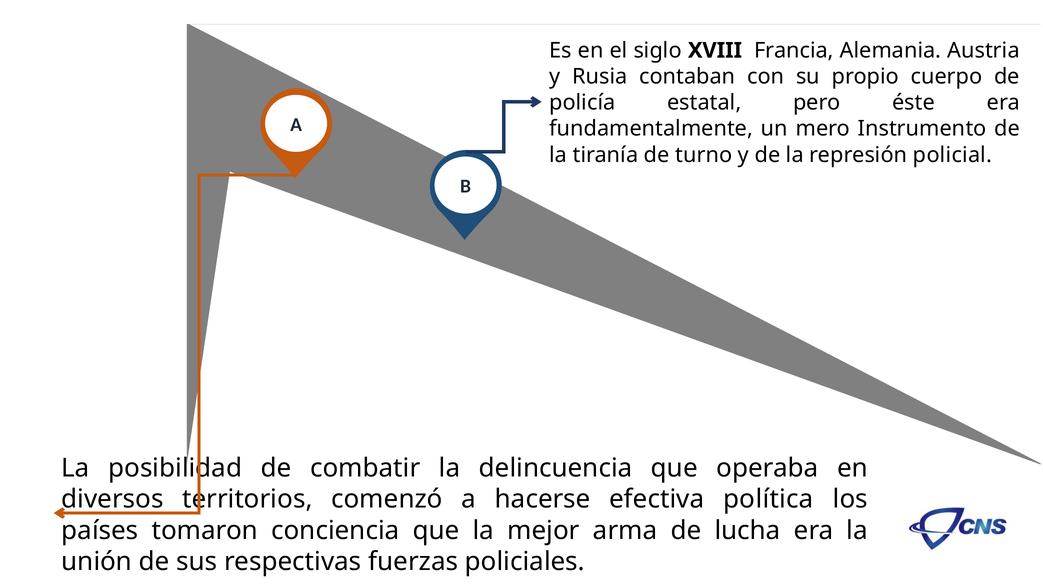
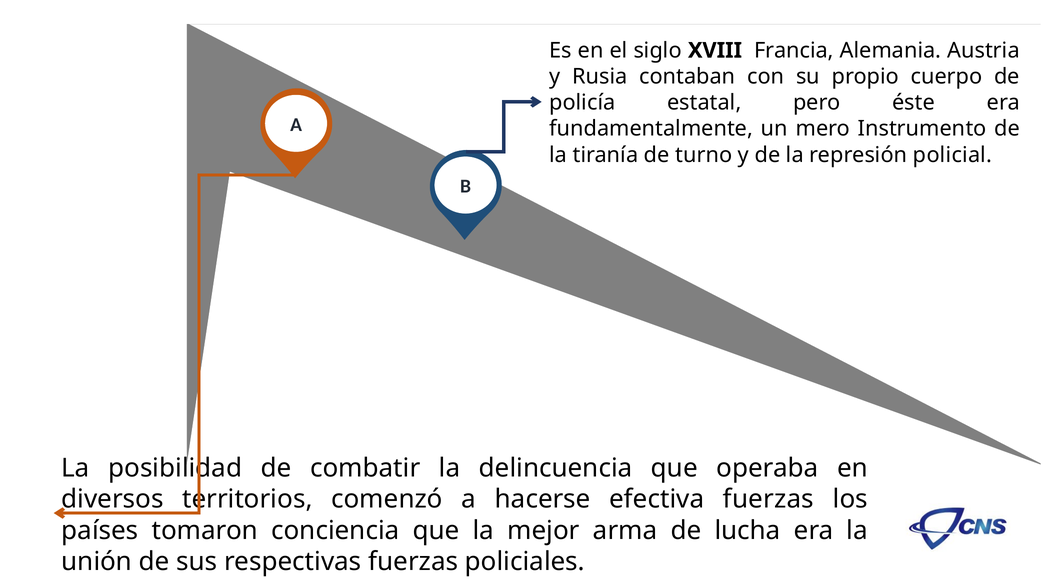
efectiva política: política -> fuerzas
